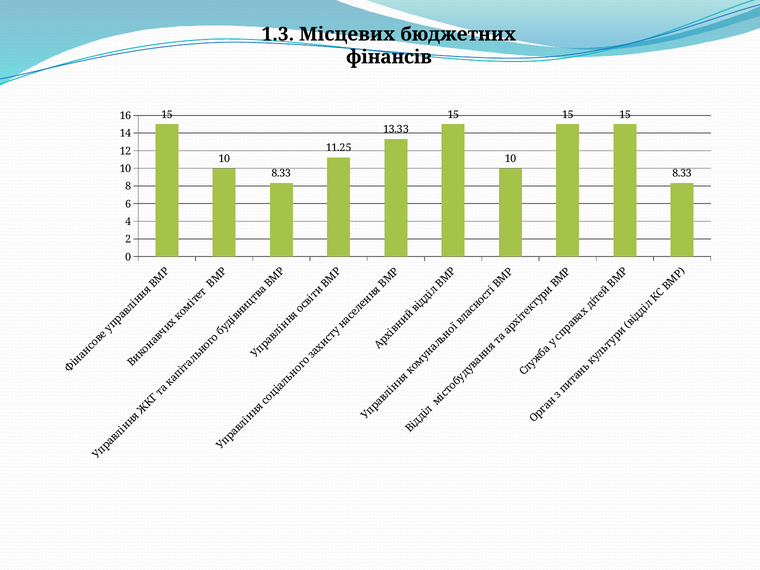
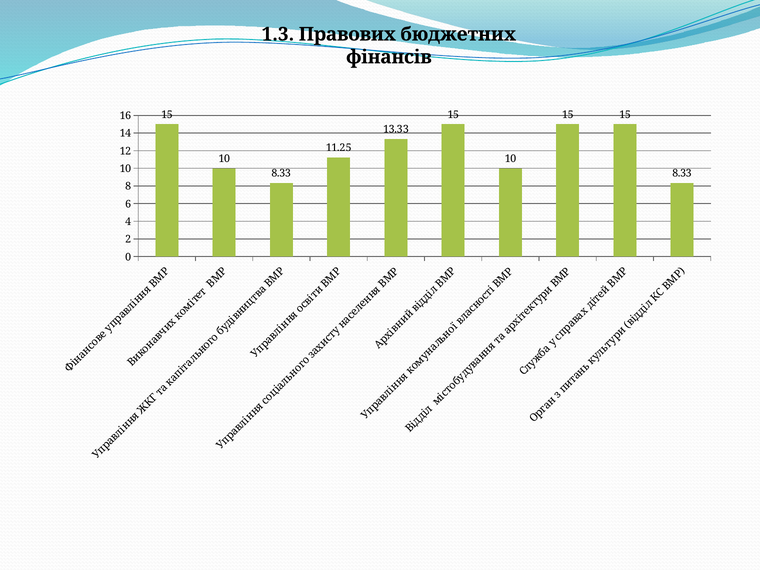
Місцевих: Місцевих -> Правових
